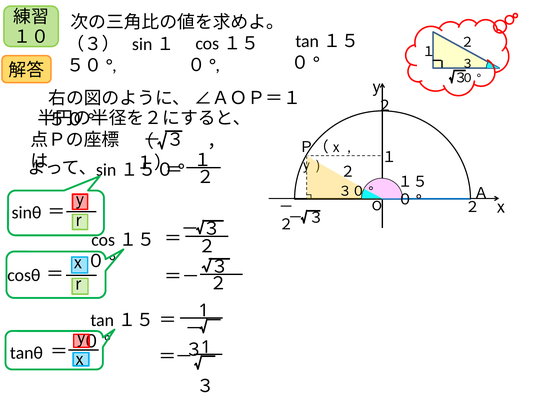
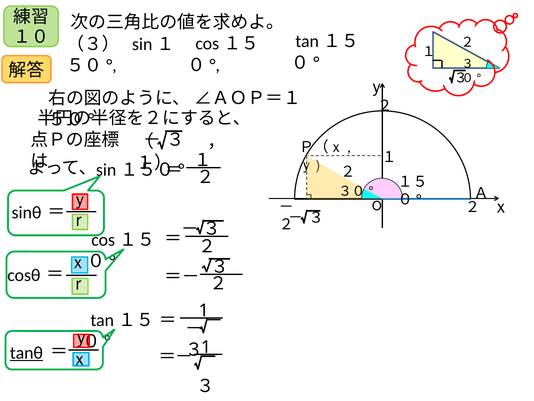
tanθ underline: none -> present
